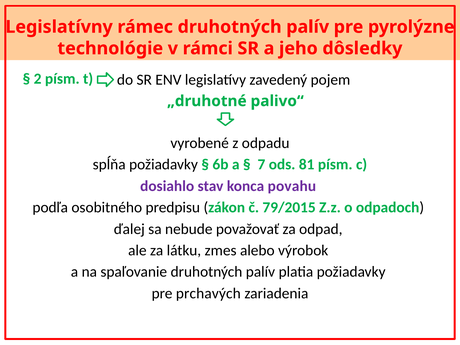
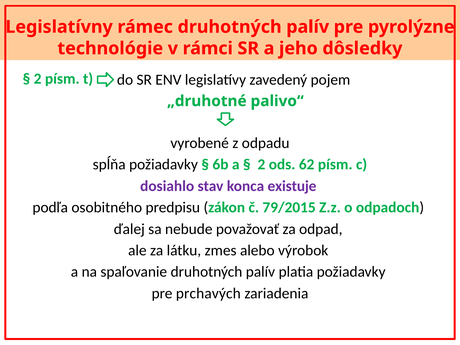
7 at (261, 165): 7 -> 2
81: 81 -> 62
povahu: povahu -> existuje
